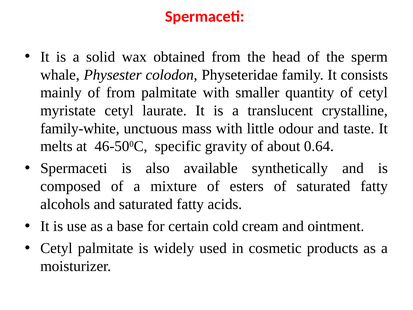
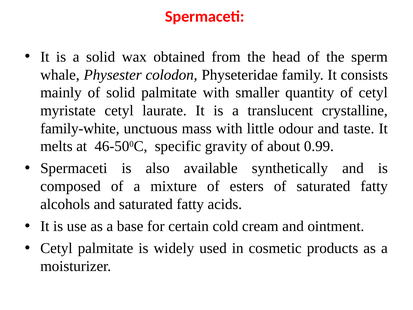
of from: from -> solid
0.64: 0.64 -> 0.99
